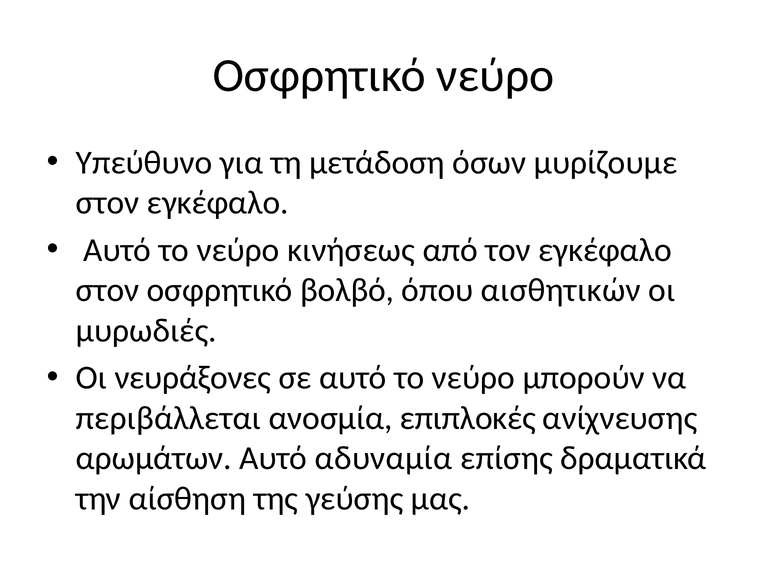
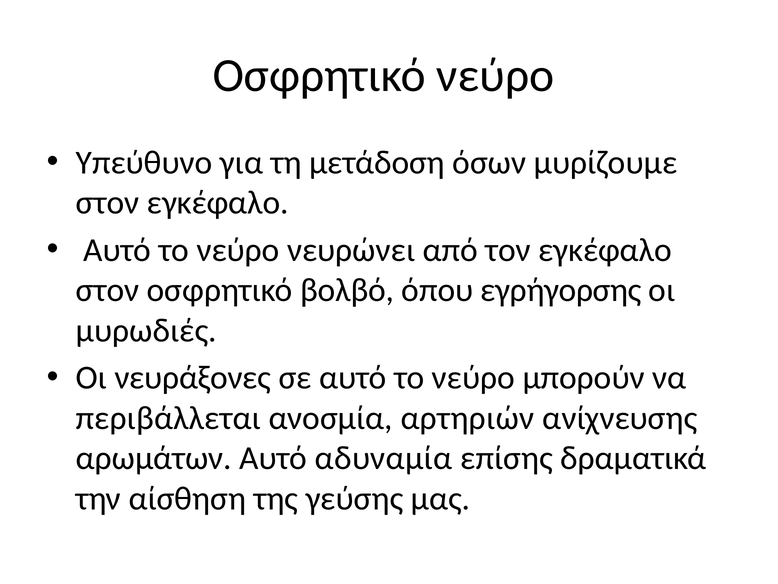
κινήσεως: κινήσεως -> νευρώνει
αισθητικών: αισθητικών -> εγρήγορσης
επιπλοκές: επιπλοκές -> αρτηριών
